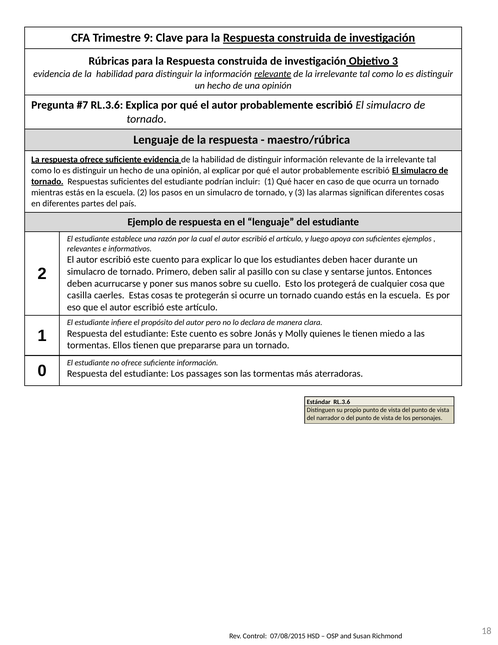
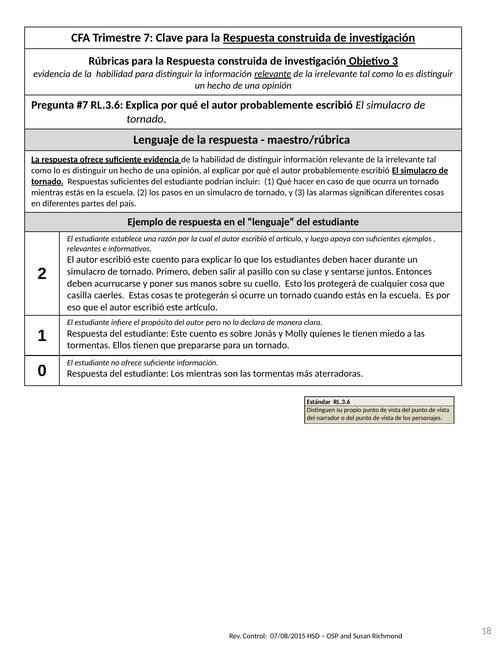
9: 9 -> 7
Los passages: passages -> mientras
